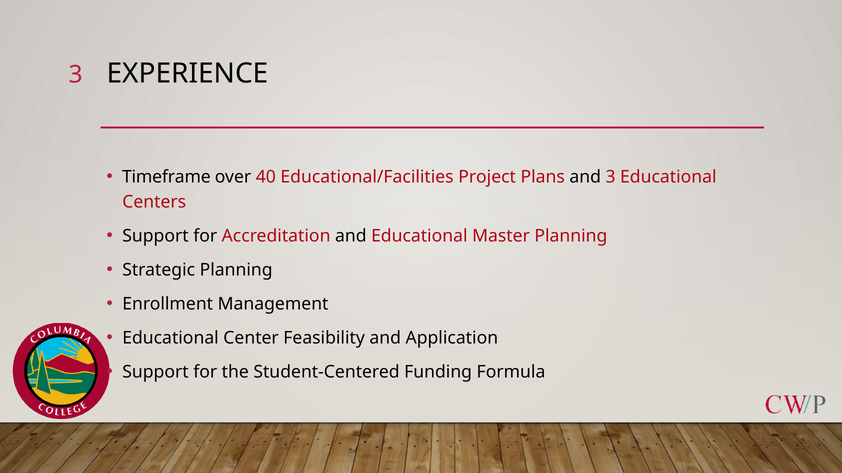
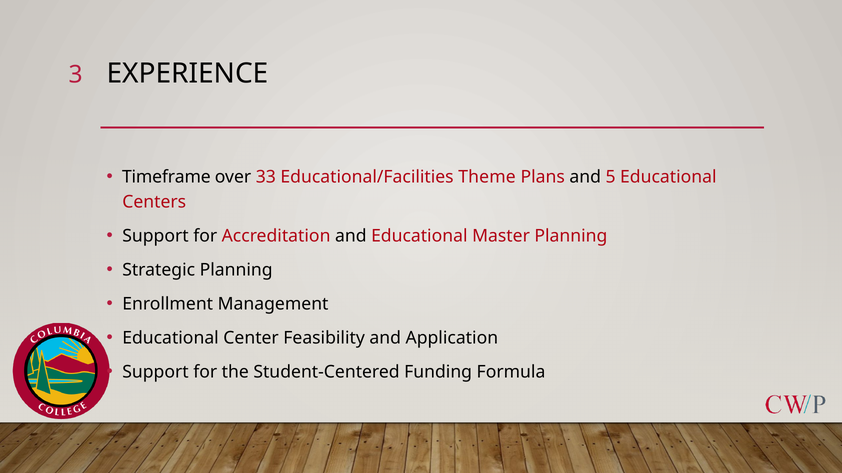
40: 40 -> 33
Project: Project -> Theme
and 3: 3 -> 5
